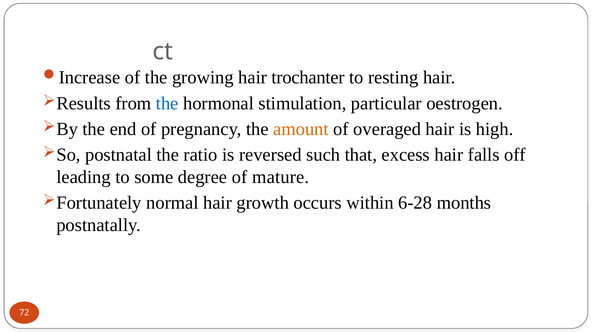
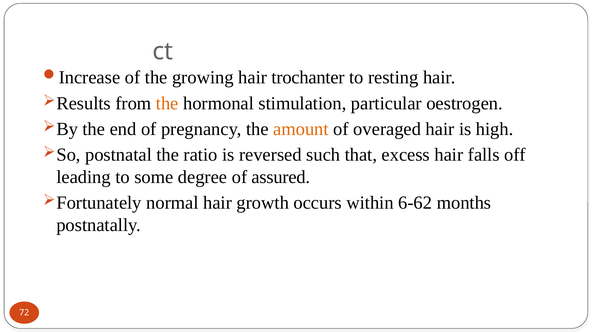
the at (167, 103) colour: blue -> orange
mature: mature -> assured
6-28: 6-28 -> 6-62
